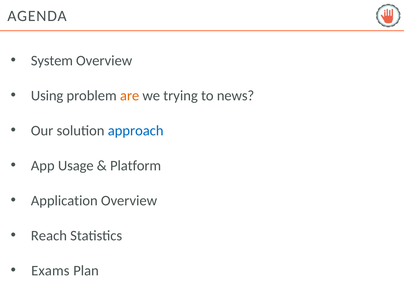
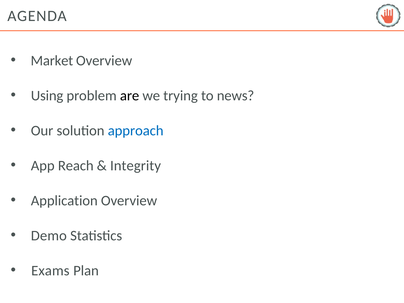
System: System -> Market
are colour: orange -> black
Usage: Usage -> Reach
Platform: Platform -> Integrity
Reach: Reach -> Demo
